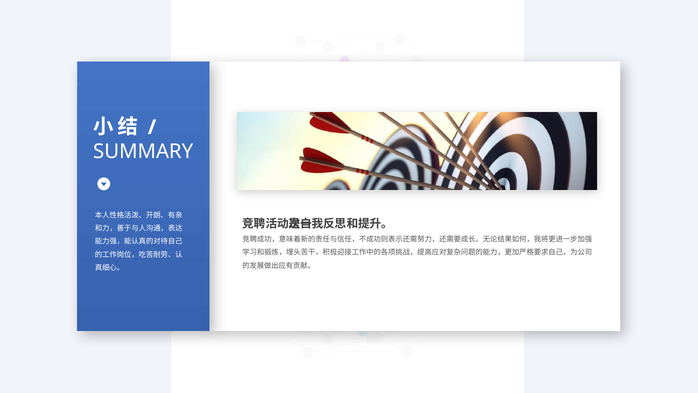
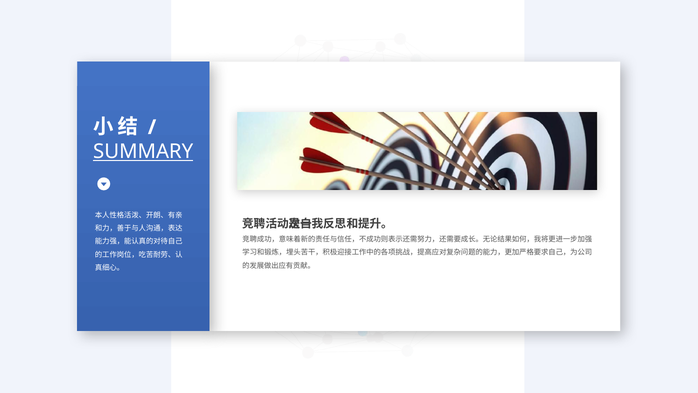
SUMMARY underline: none -> present
